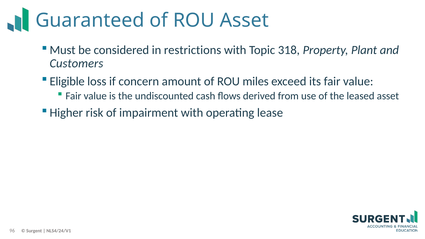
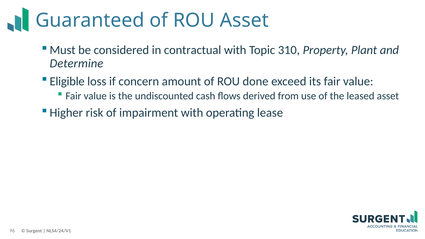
restrictions: restrictions -> contractual
318: 318 -> 310
Customers: Customers -> Determine
miles: miles -> done
